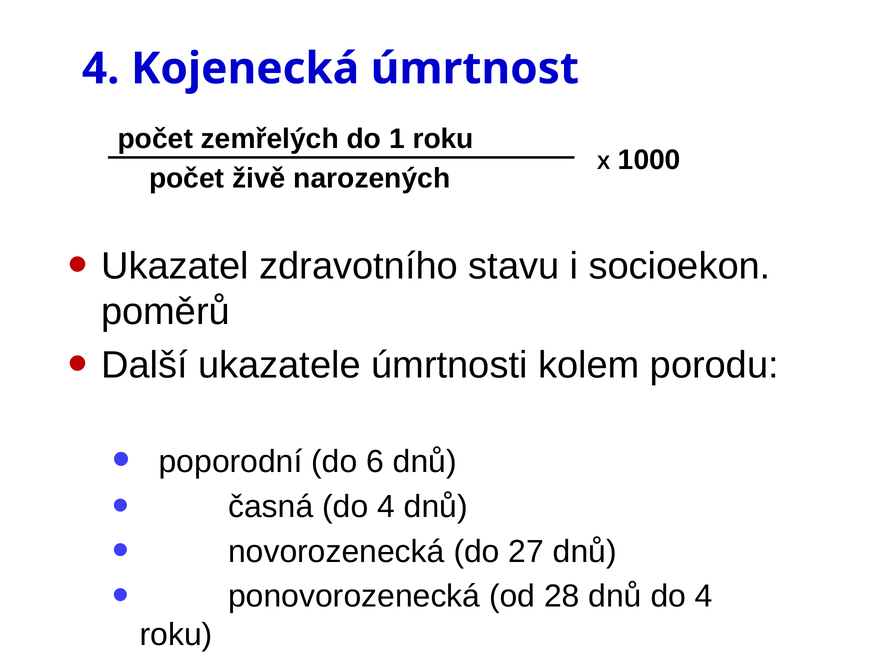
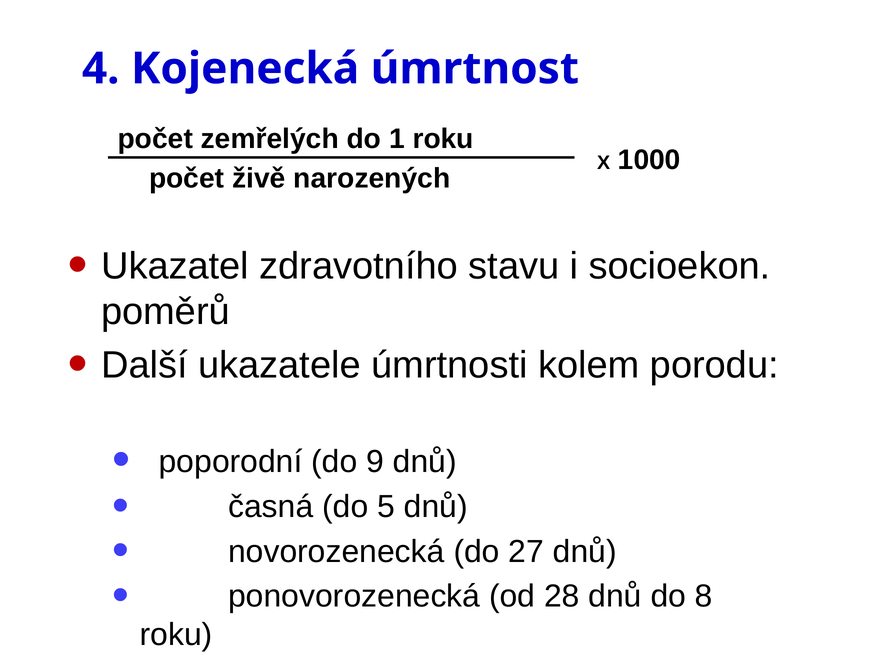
6: 6 -> 9
časná do 4: 4 -> 5
dnů do 4: 4 -> 8
